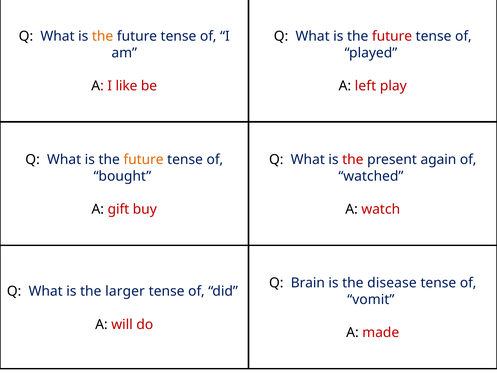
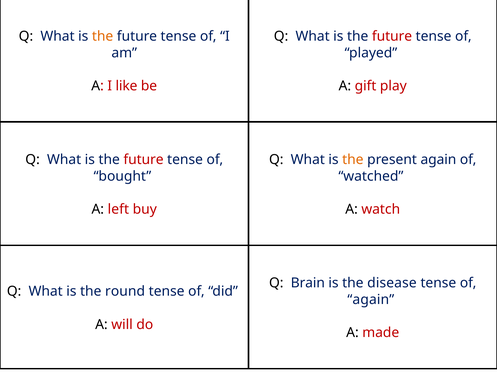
left: left -> gift
future at (144, 160) colour: orange -> red
the at (353, 160) colour: red -> orange
gift: gift -> left
larger: larger -> round
vomit at (371, 299): vomit -> again
